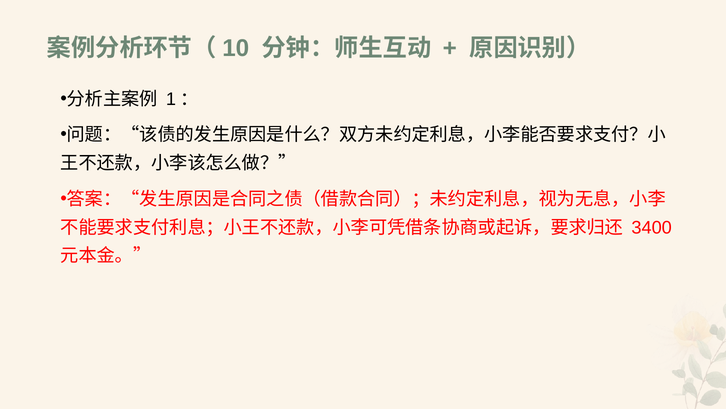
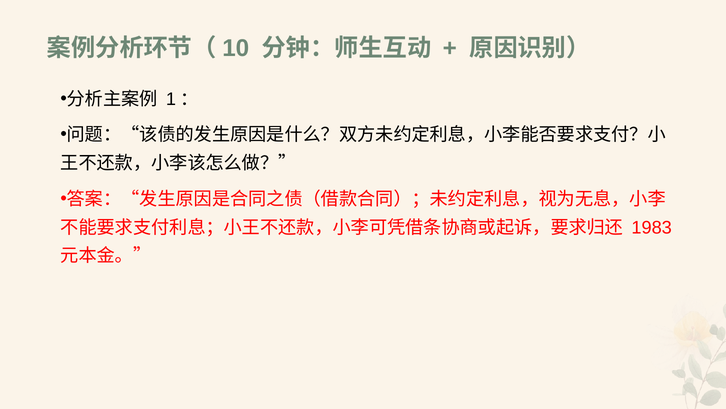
3400: 3400 -> 1983
